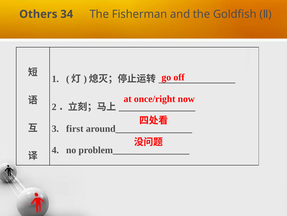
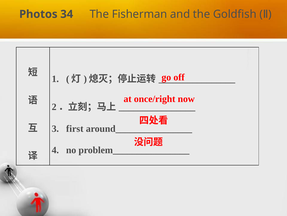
Others: Others -> Photos
